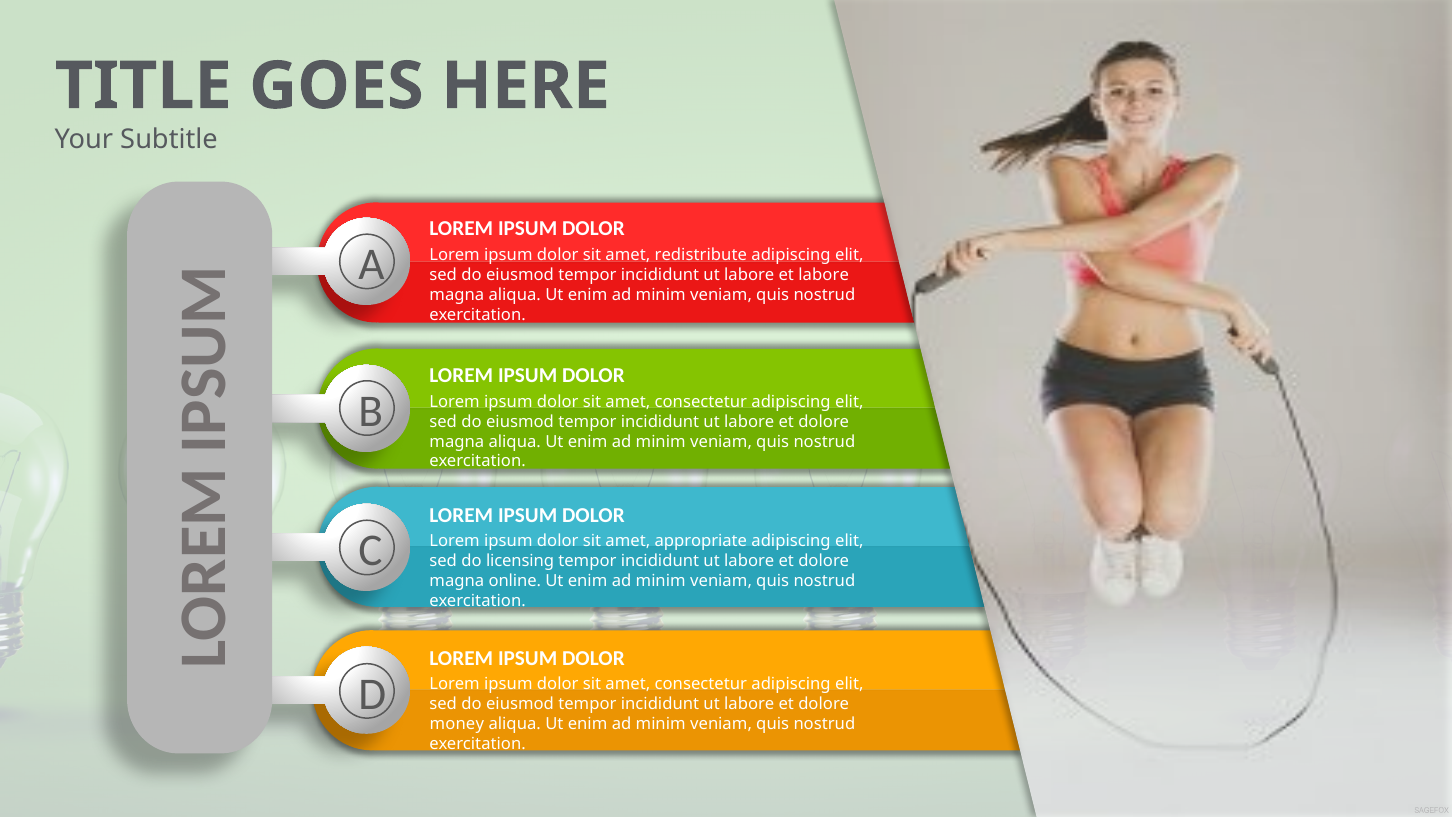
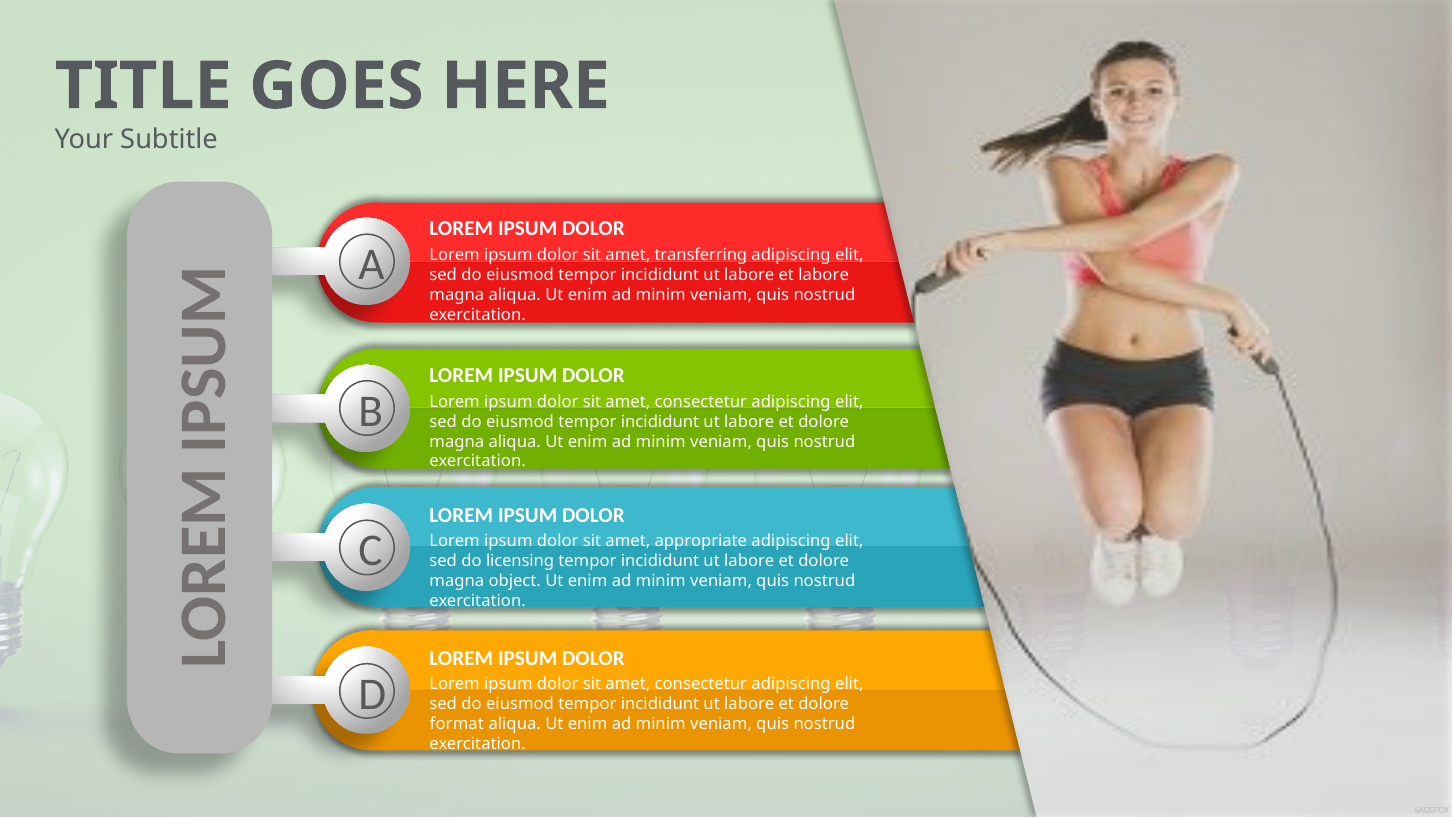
redistribute: redistribute -> transferring
online: online -> object
money: money -> format
